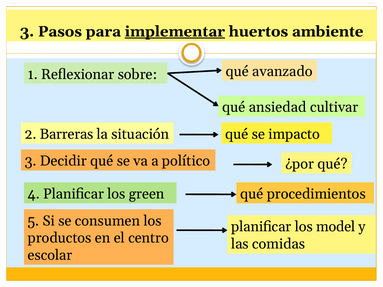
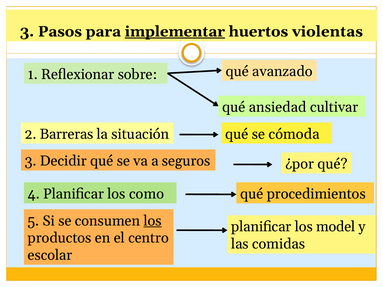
ambiente: ambiente -> violentas
impacto: impacto -> cómoda
político: político -> seguros
green: green -> como
los at (153, 221) underline: none -> present
